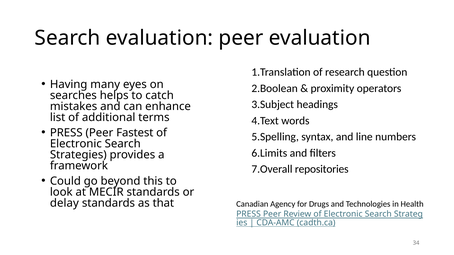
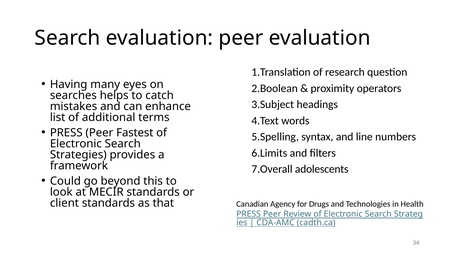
repositories: repositories -> adolescents
delay: delay -> client
